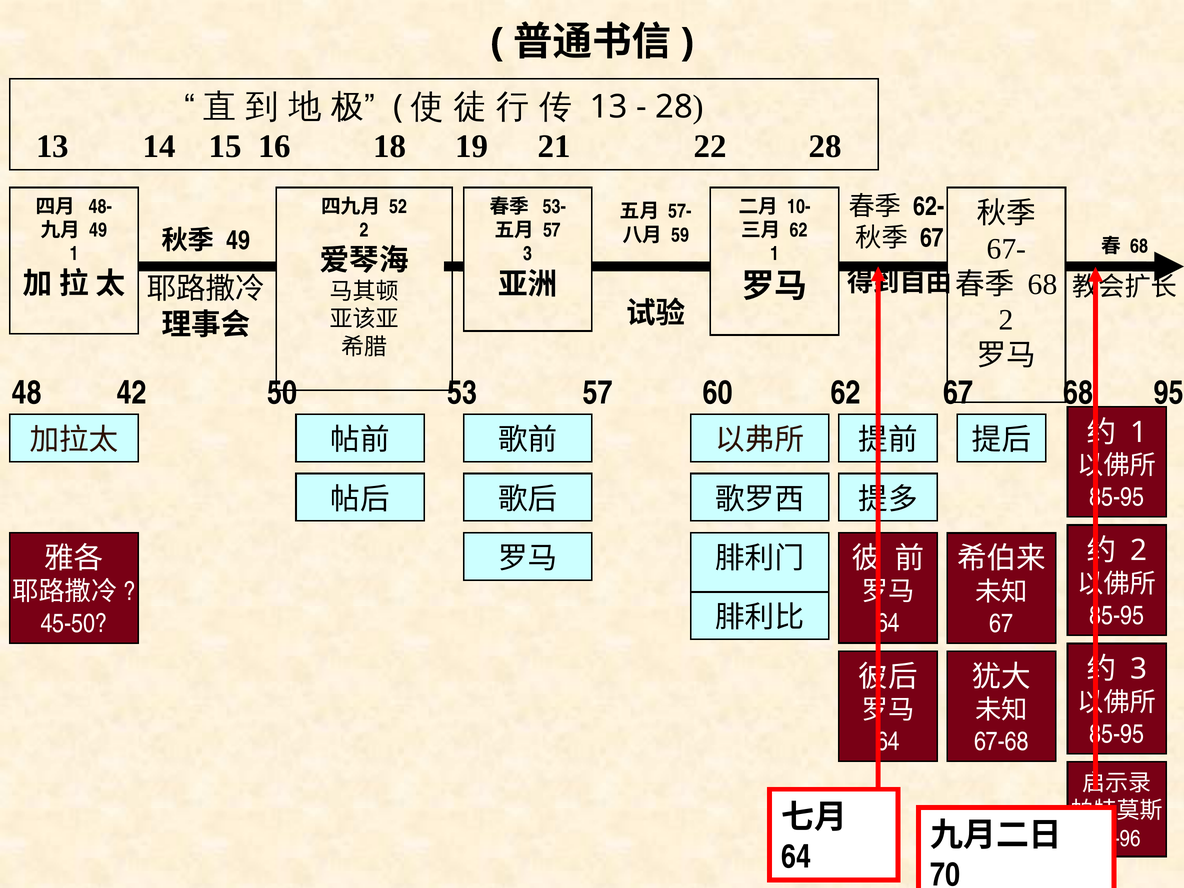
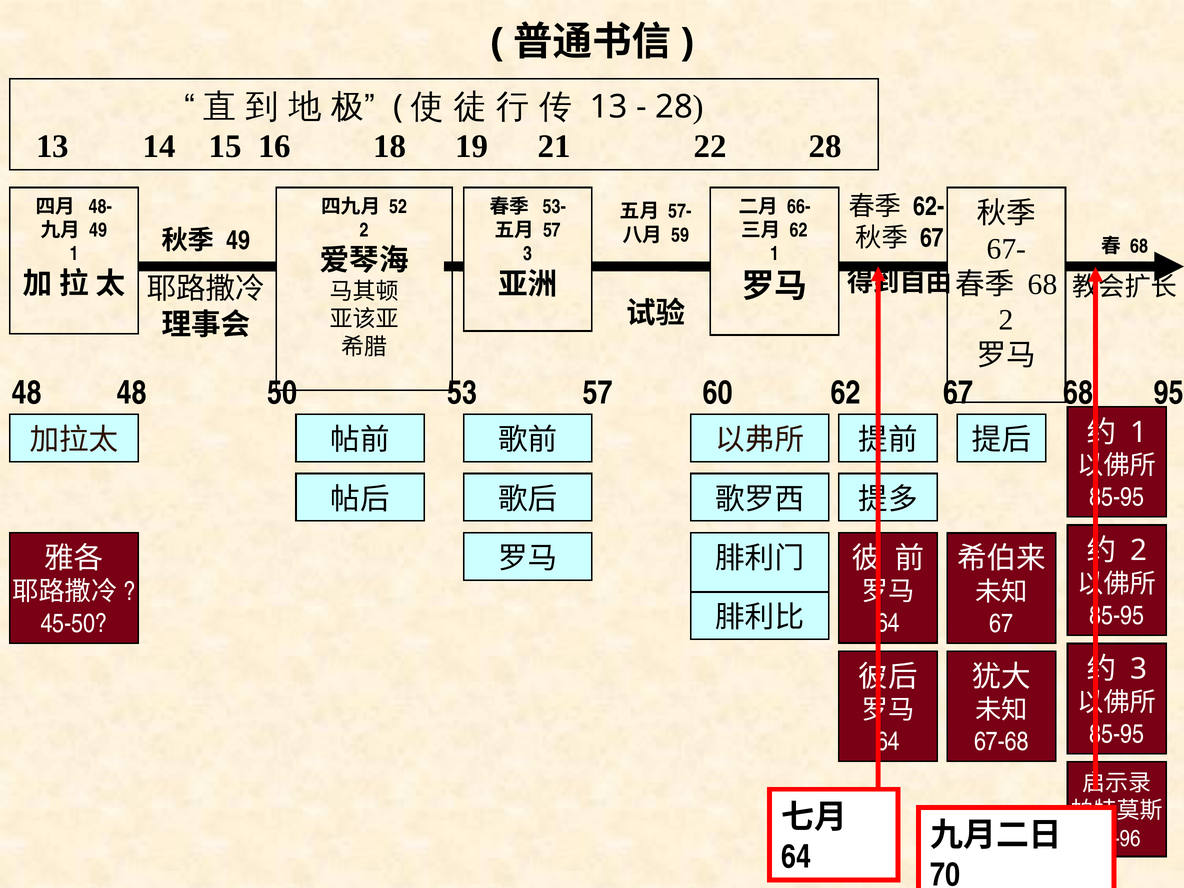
10-: 10- -> 66-
48 42: 42 -> 48
